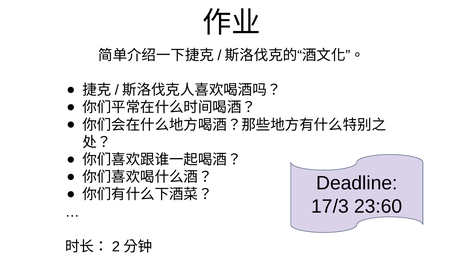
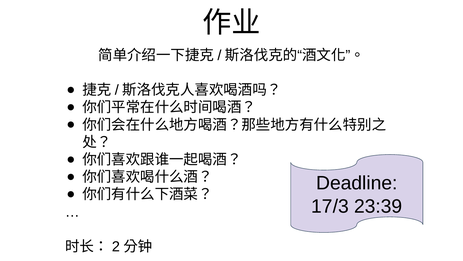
23:60: 23:60 -> 23:39
